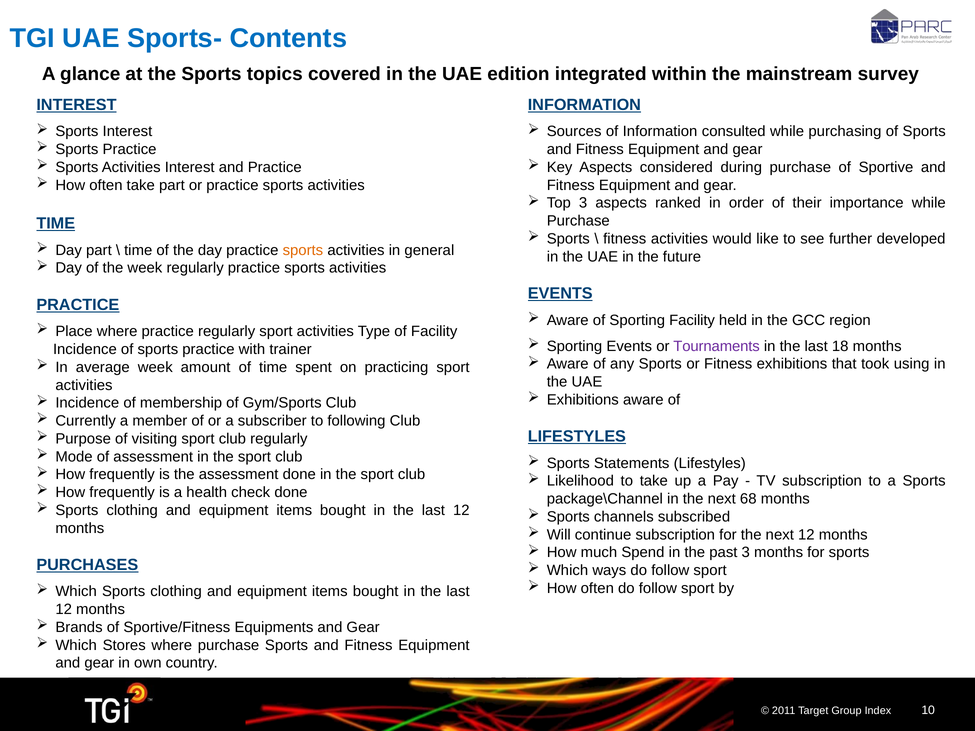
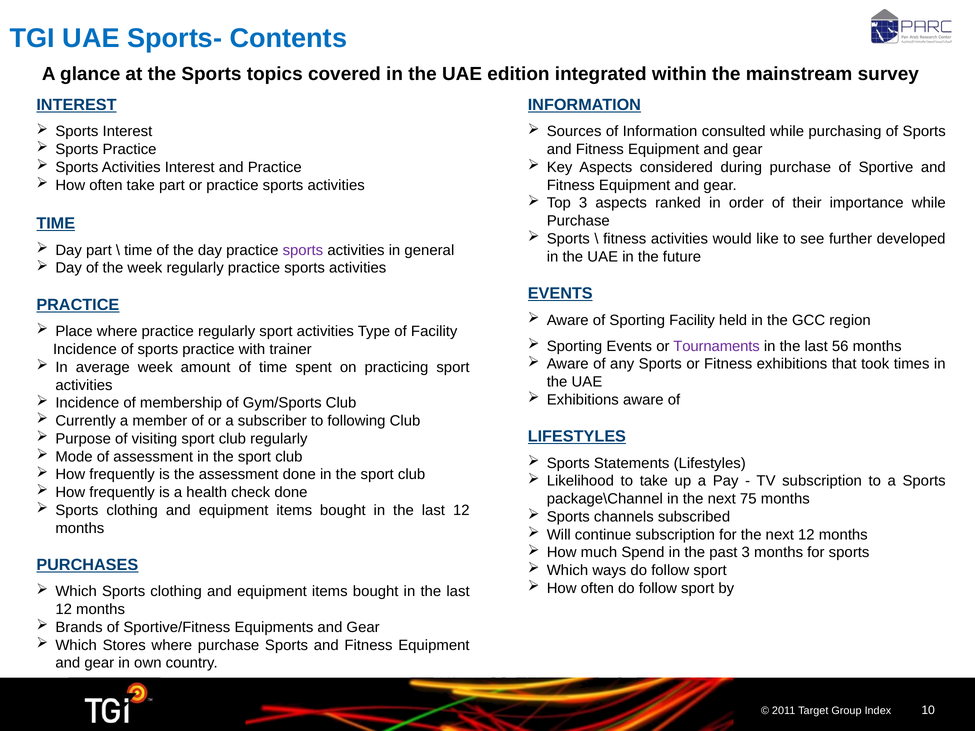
sports at (303, 250) colour: orange -> purple
18: 18 -> 56
using: using -> times
68: 68 -> 75
